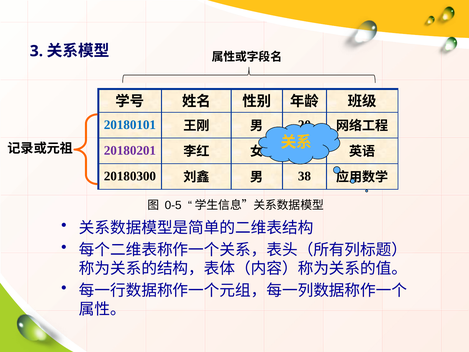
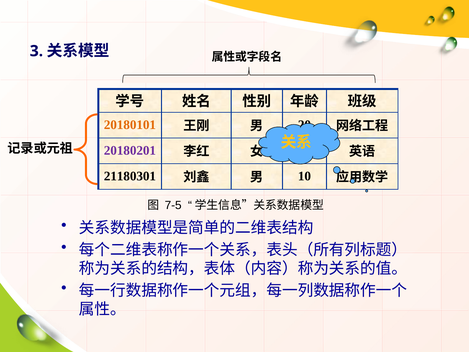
20180101 colour: blue -> orange
20180300: 20180300 -> 21180301
38: 38 -> 10
0-5: 0-5 -> 7-5
